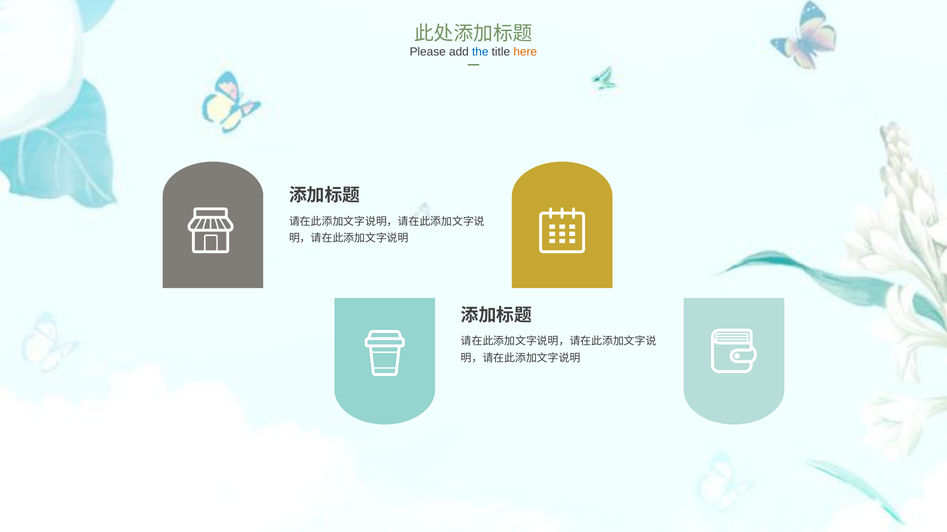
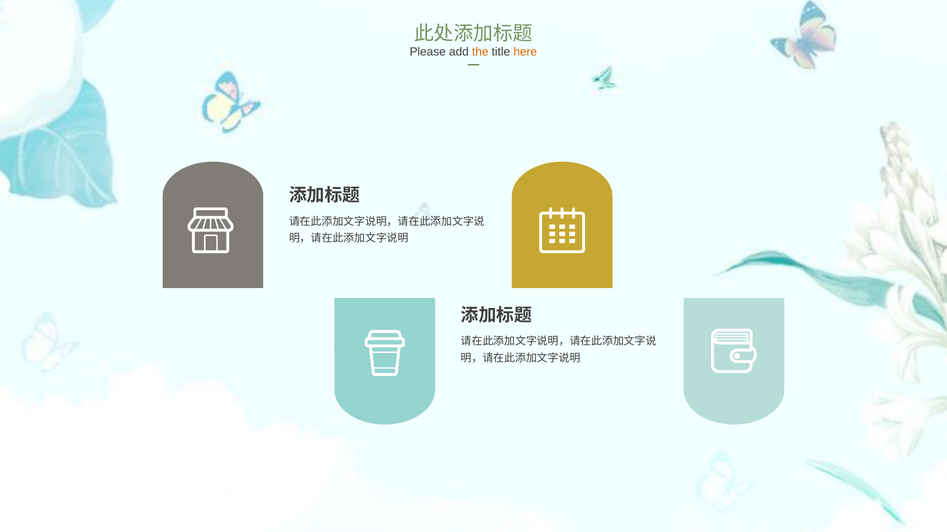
the colour: blue -> orange
